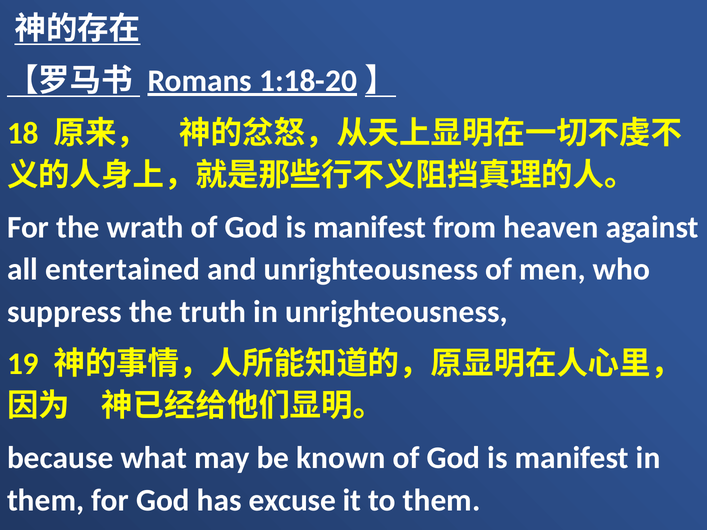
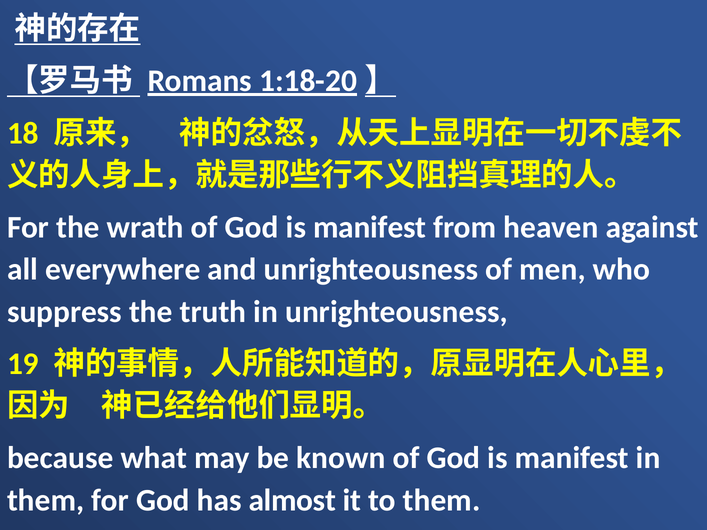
entertained: entertained -> everywhere
excuse: excuse -> almost
